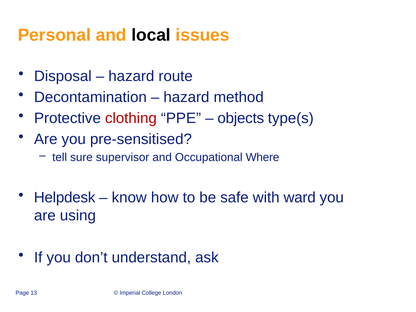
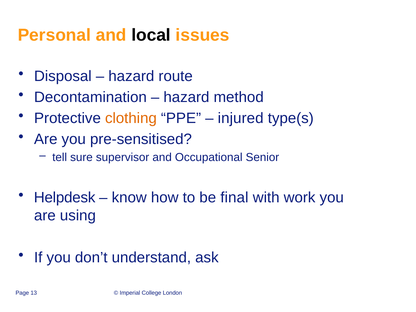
clothing colour: red -> orange
objects: objects -> injured
Where: Where -> Senior
safe: safe -> final
ward: ward -> work
